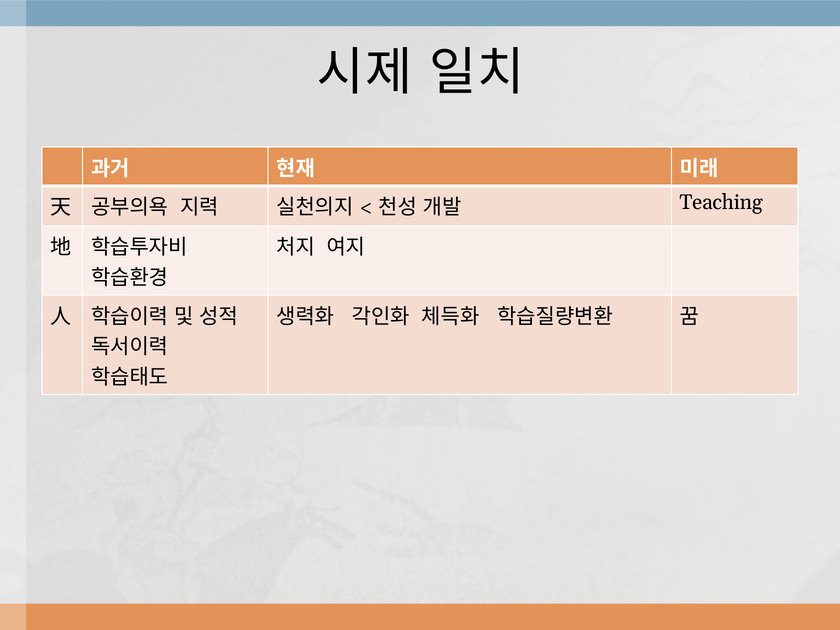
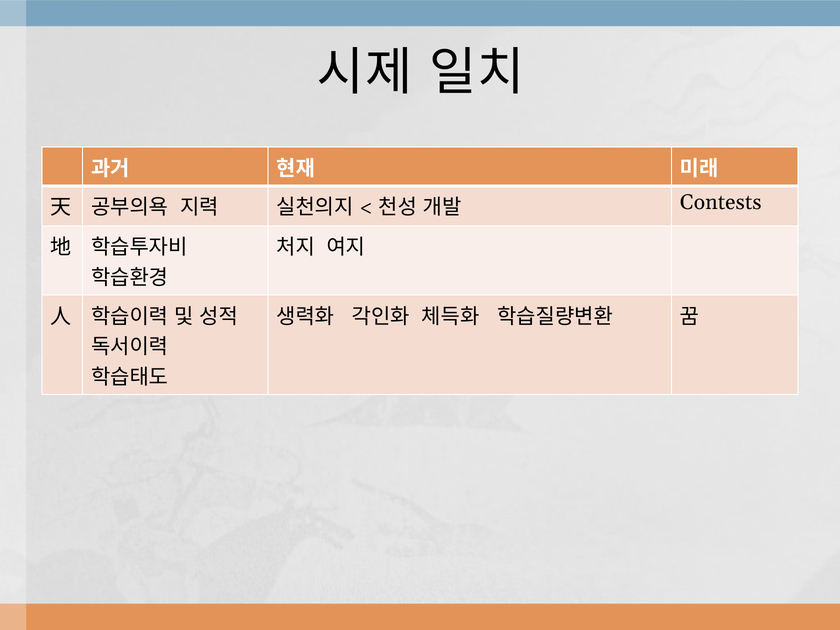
Teaching: Teaching -> Contests
